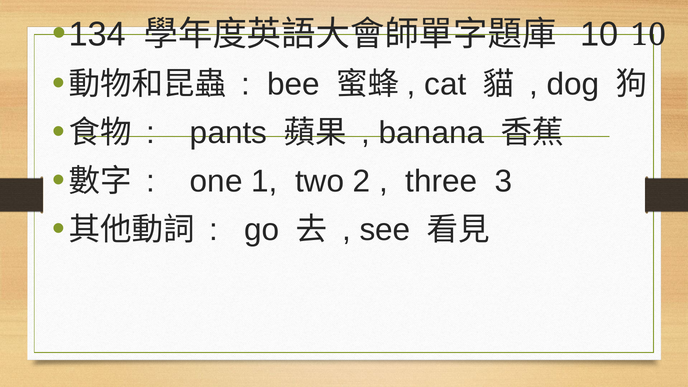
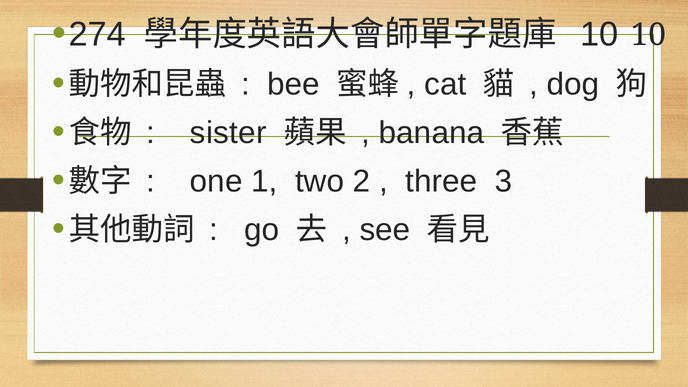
134: 134 -> 274
pants: pants -> sister
